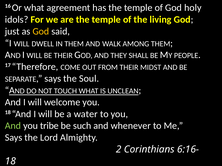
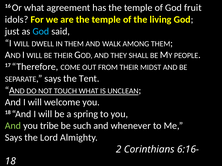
holy: holy -> fruit
God at (41, 31) colour: yellow -> light blue
Soul: Soul -> Tent
water: water -> spring
